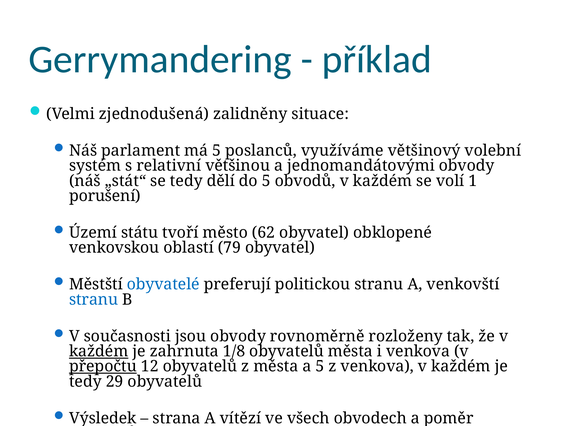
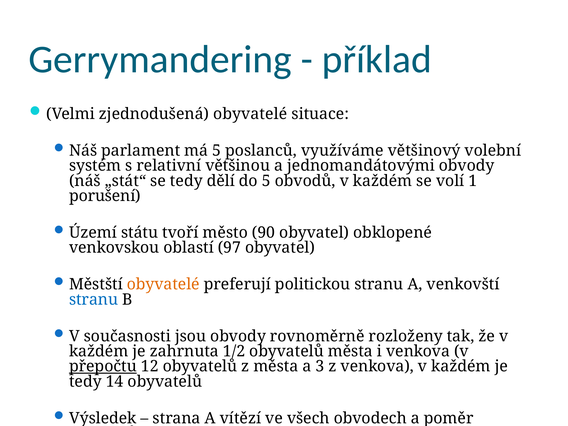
zjednodušená zalidněny: zalidněny -> obyvatelé
62: 62 -> 90
79: 79 -> 97
obyvatelé at (163, 284) colour: blue -> orange
každém at (99, 351) underline: present -> none
1/8: 1/8 -> 1/2
a 5: 5 -> 3
29: 29 -> 14
